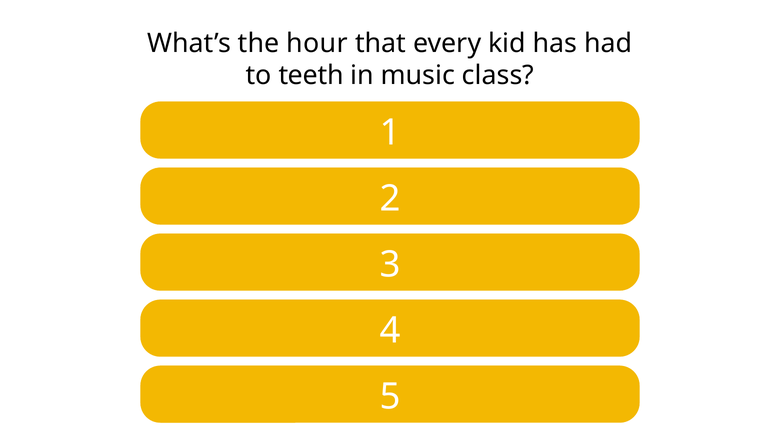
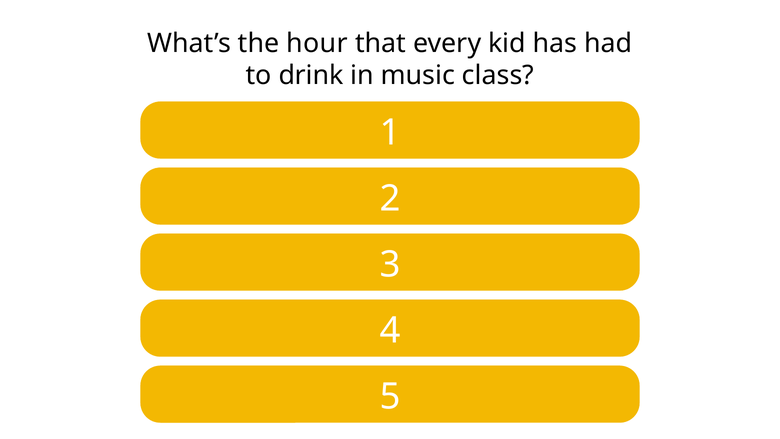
teeth: teeth -> drink
